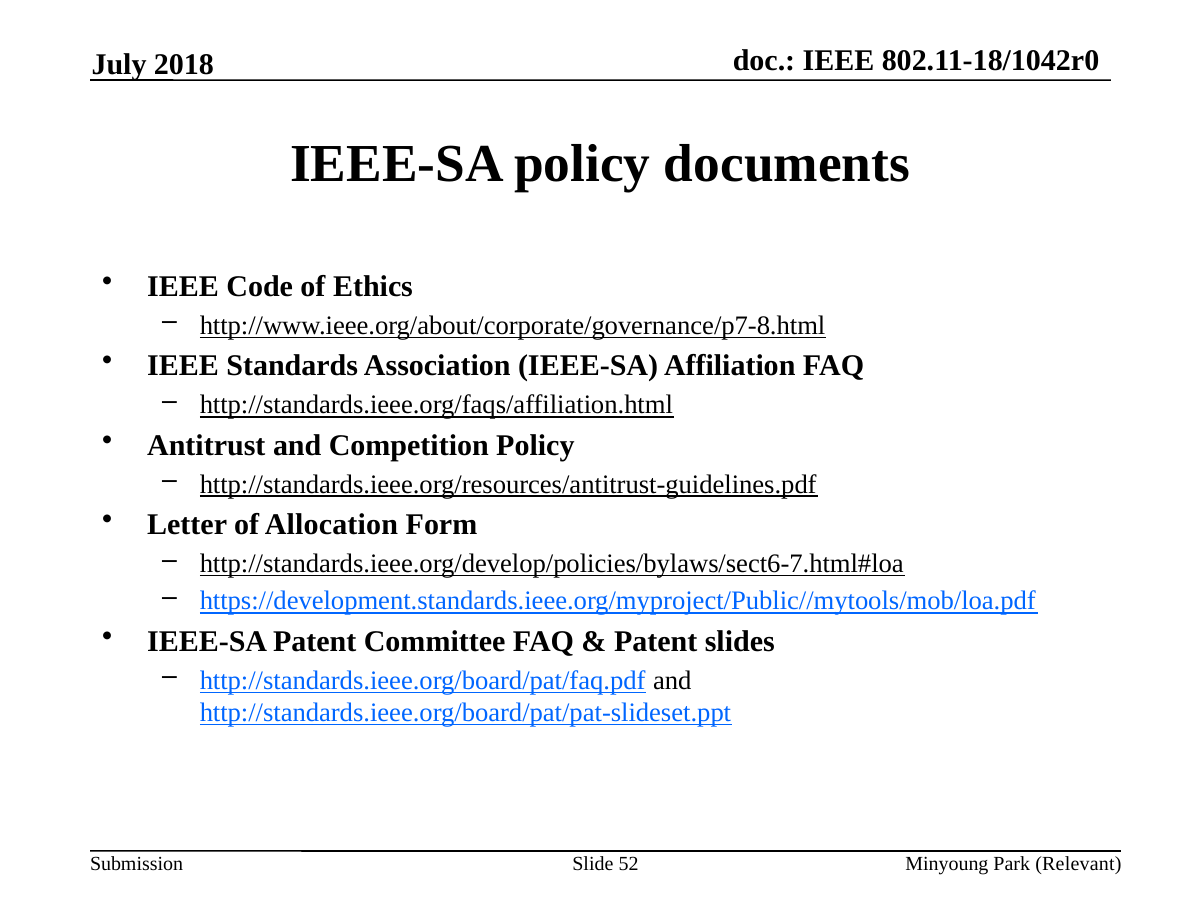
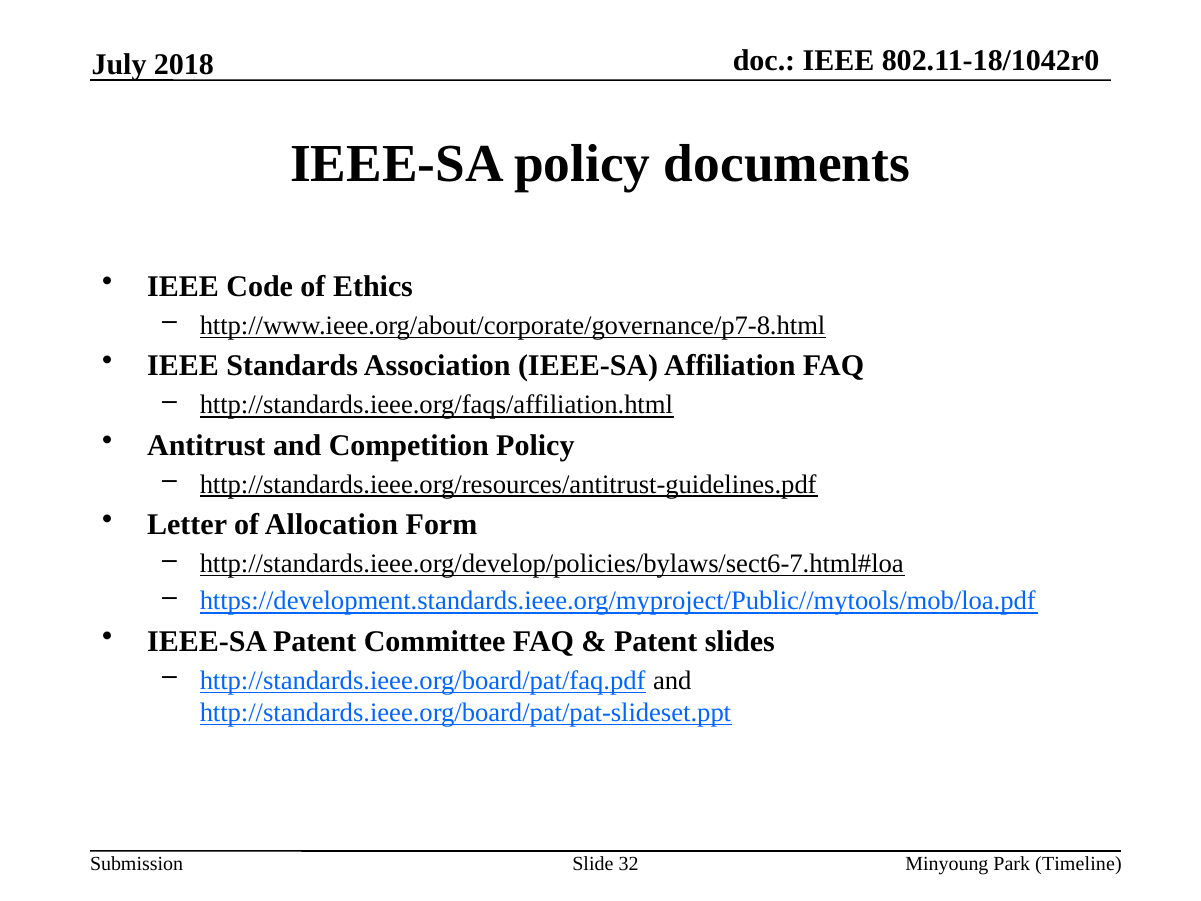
52: 52 -> 32
Relevant: Relevant -> Timeline
